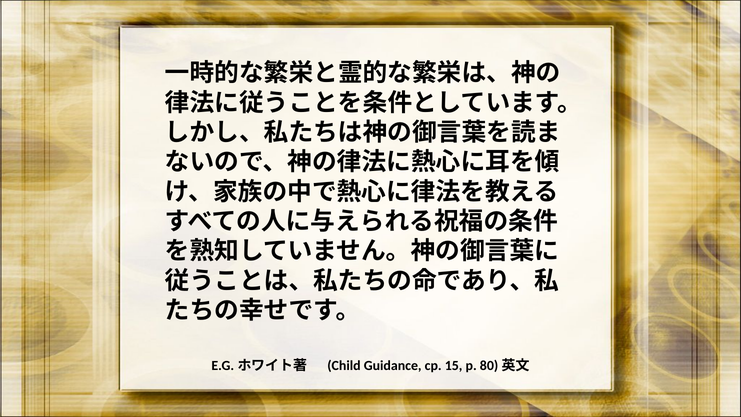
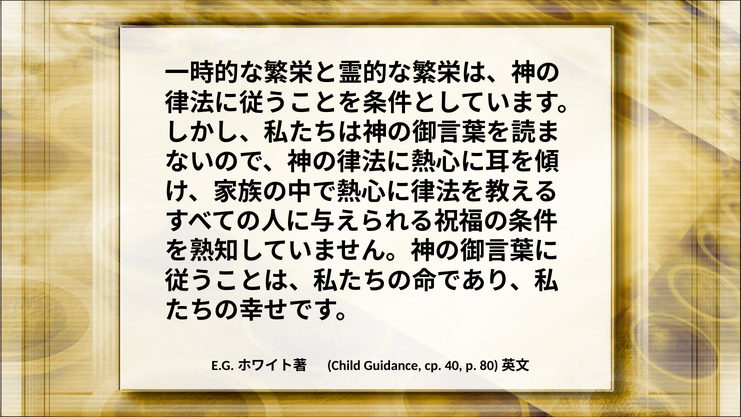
15: 15 -> 40
